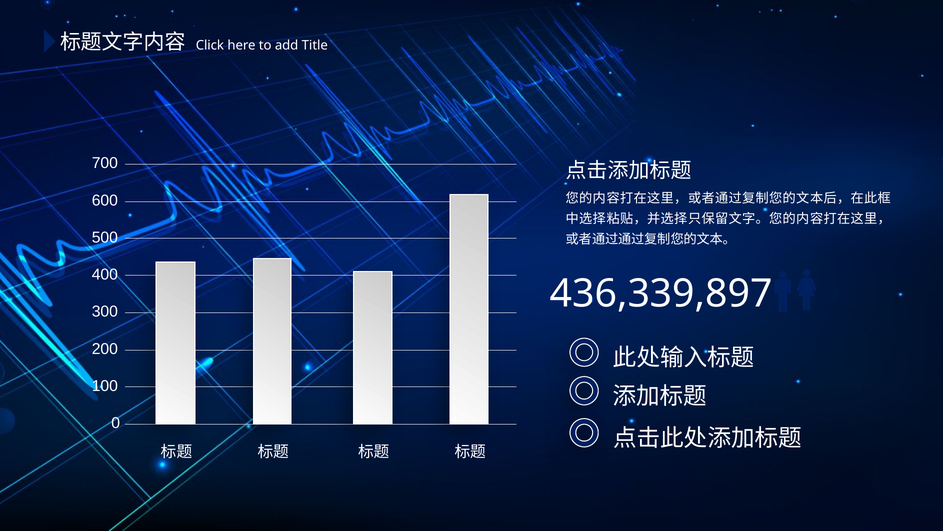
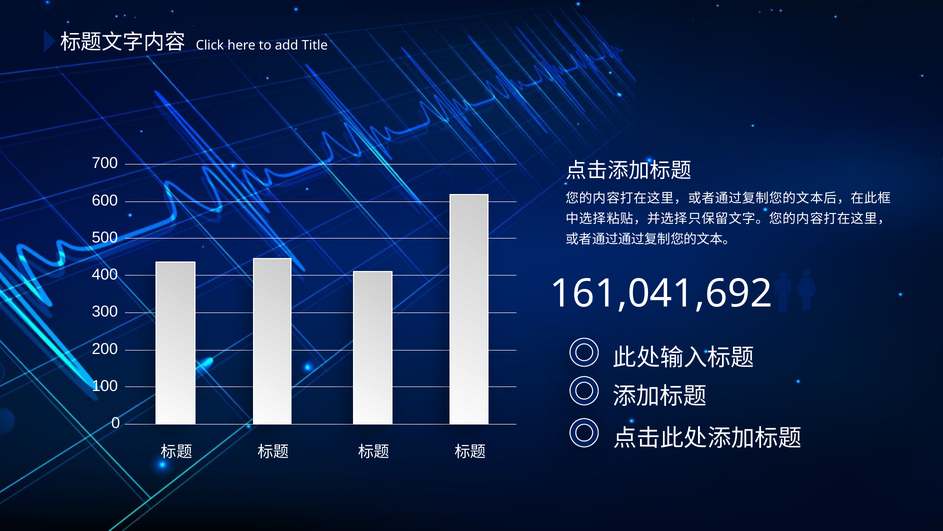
436,339,897: 436,339,897 -> 161,041,692
